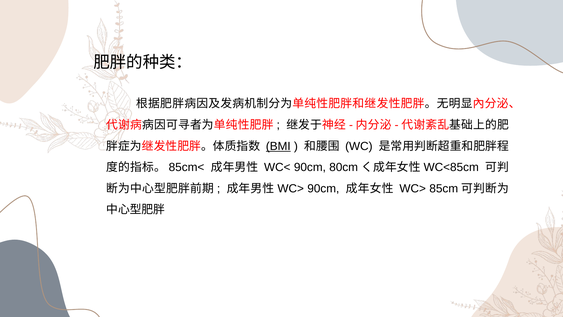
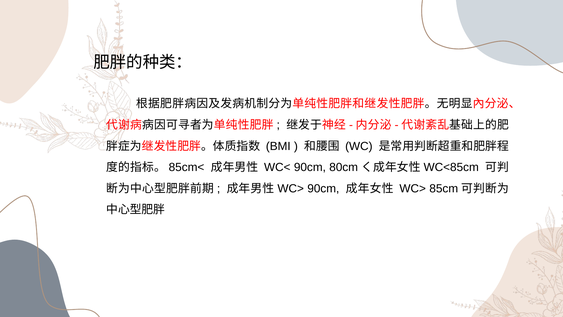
BMI underline: present -> none
